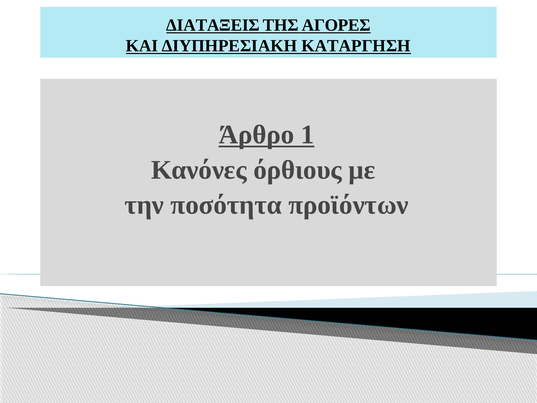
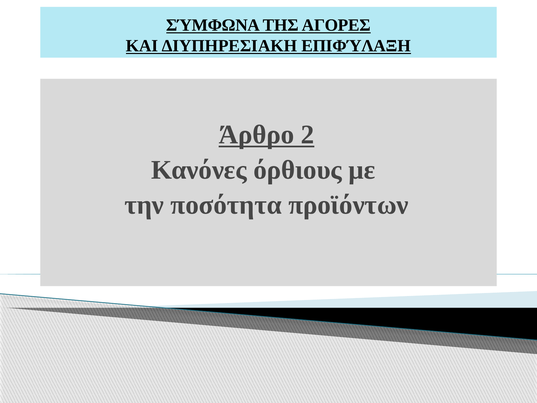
ΔΙΑΤΑΞΕΙΣ: ΔΙΑΤΑΞΕΙΣ -> ΣΎΜΦΩΝΑ
ΚΑΤΑΡΓΗΣΗ: ΚΑΤΑΡΓΗΣΗ -> ΕΠΙΦΎΛΑΞΗ
1: 1 -> 2
